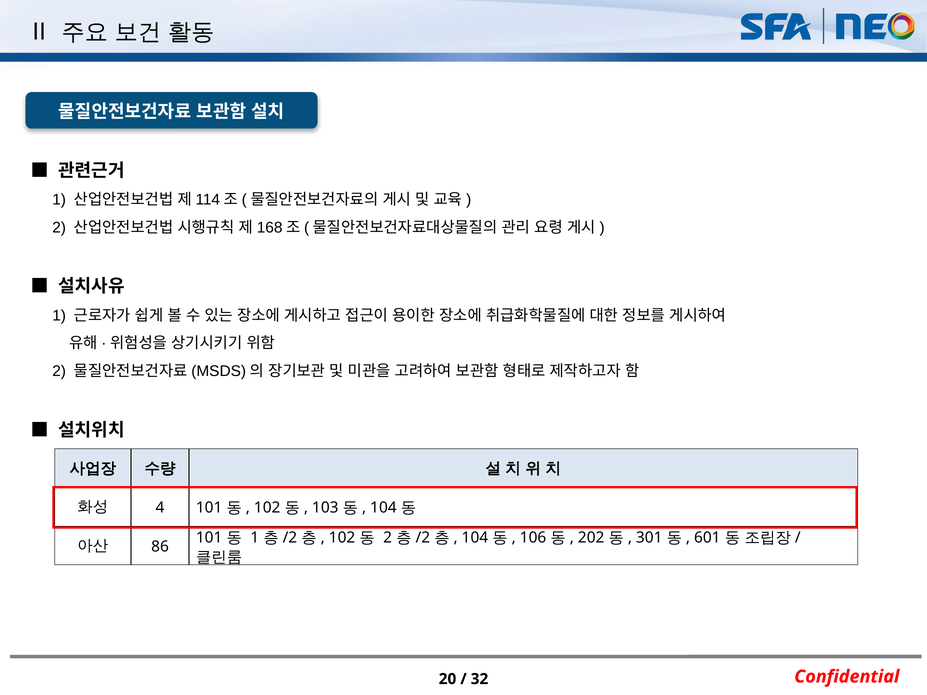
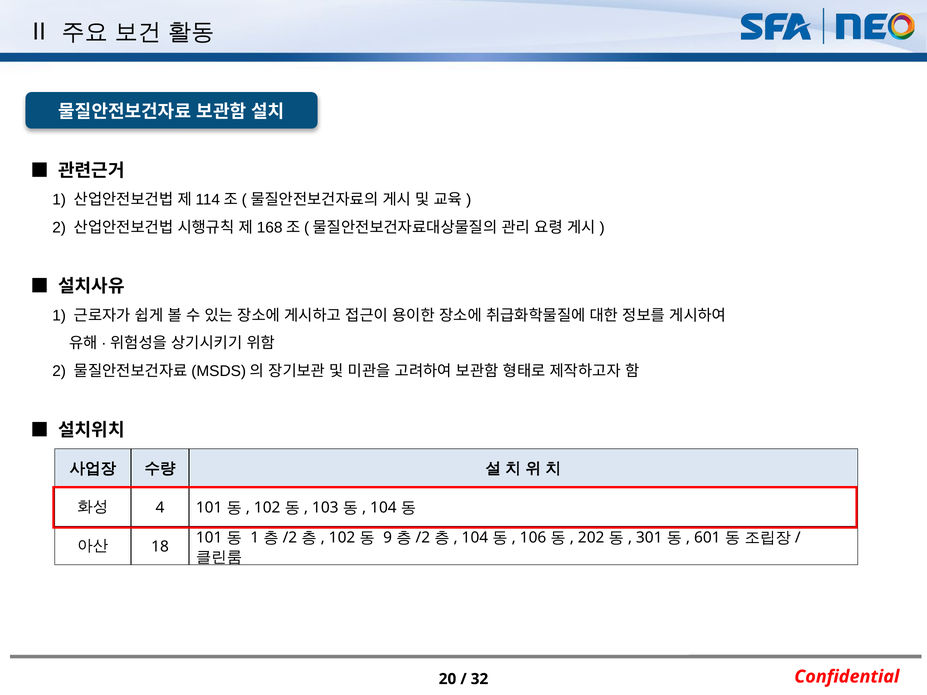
2 at (388, 538): 2 -> 9
86: 86 -> 18
